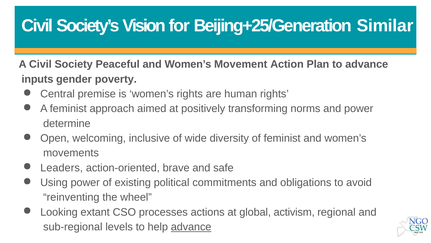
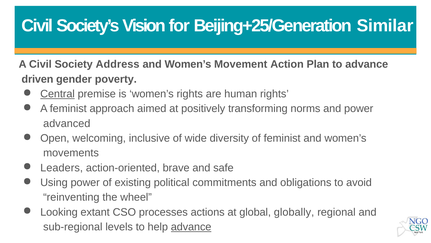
Peaceful: Peaceful -> Address
inputs: inputs -> driven
Central underline: none -> present
determine: determine -> advanced
activism: activism -> globally
